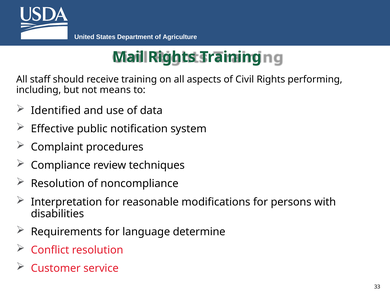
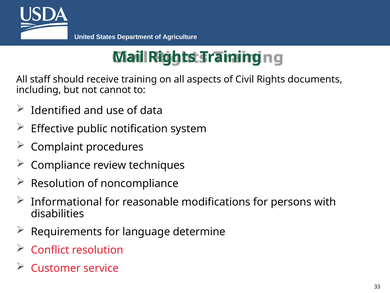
performing: performing -> documents
means: means -> cannot
Interpretation: Interpretation -> Informational
